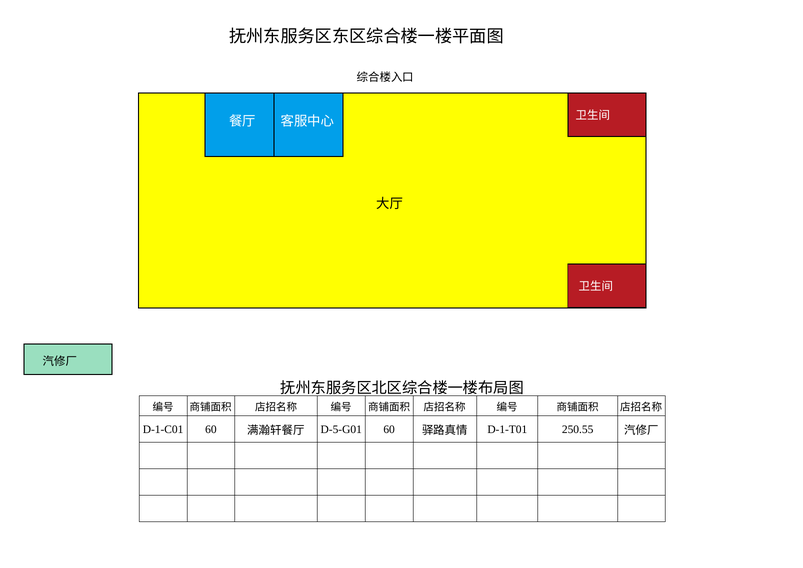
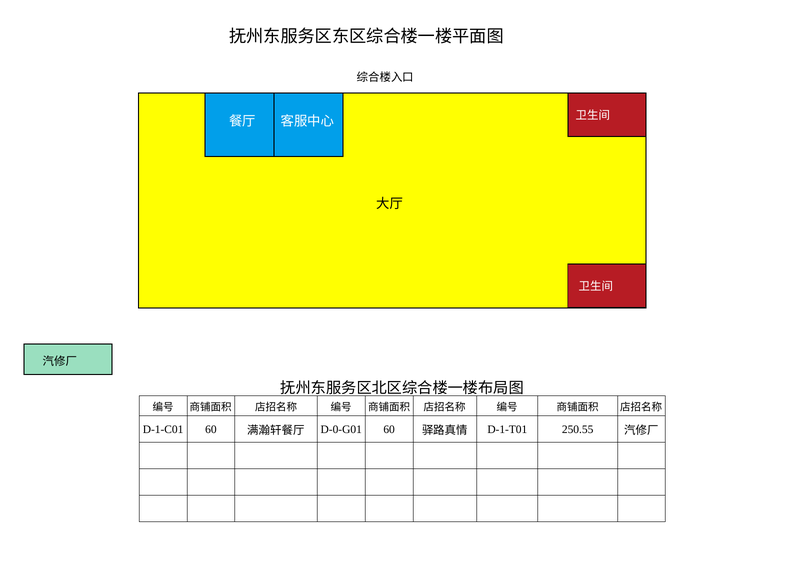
D-5-G01: D-5-G01 -> D-0-G01
